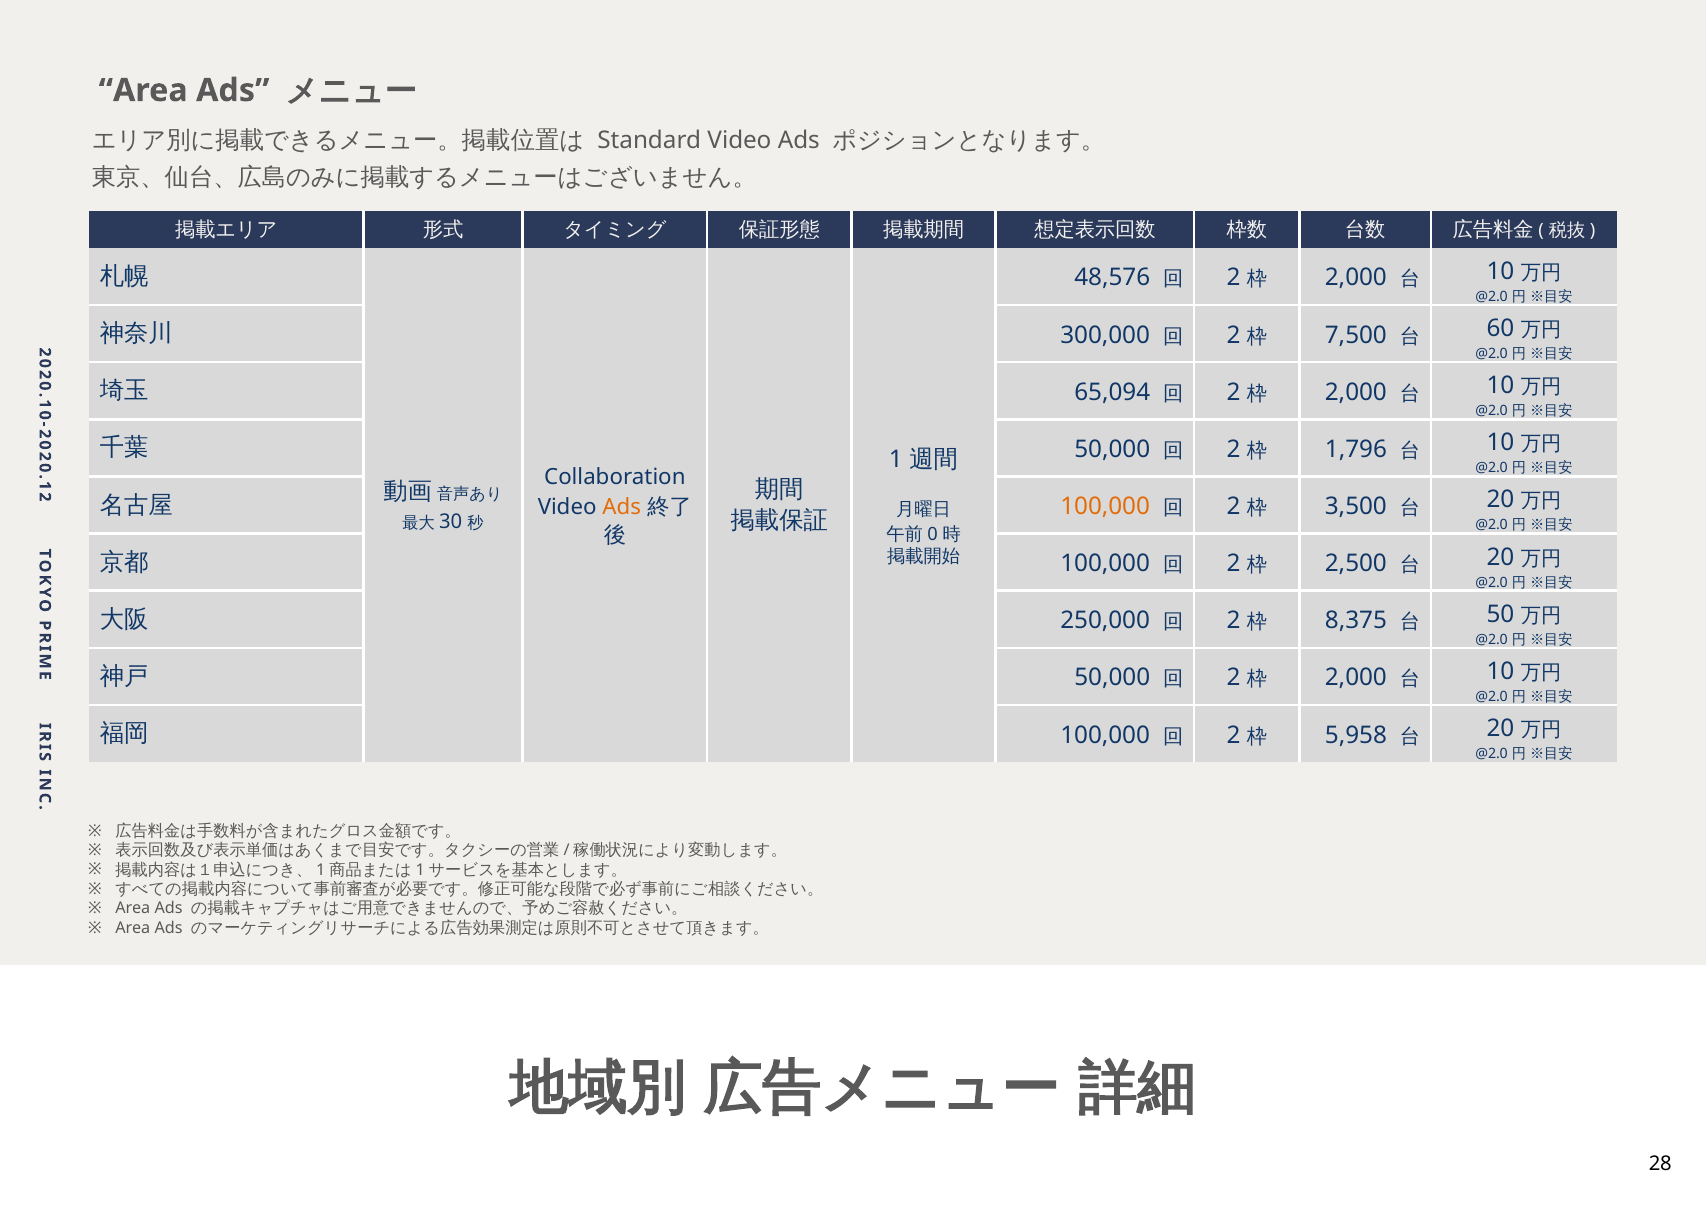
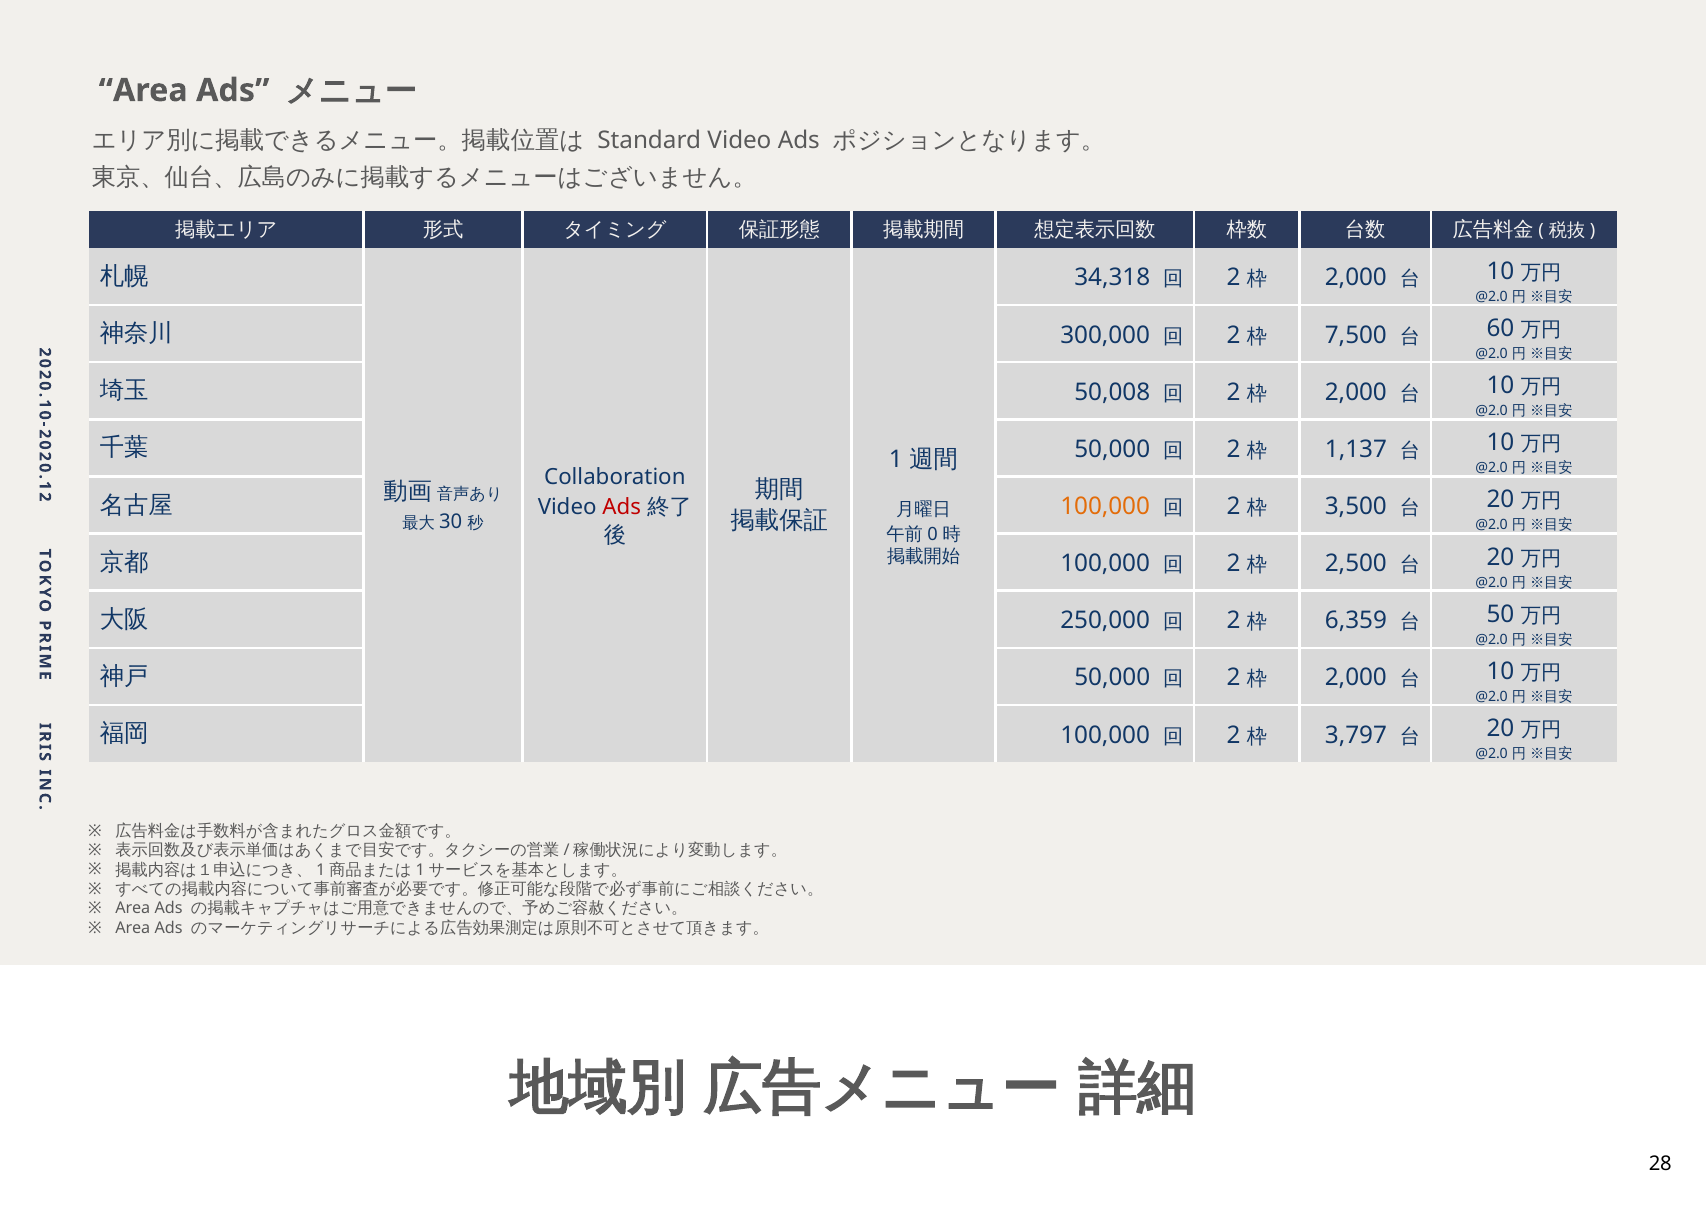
48,576: 48,576 -> 34,318
65,094: 65,094 -> 50,008
1,796: 1,796 -> 1,137
Ads at (622, 508) colour: orange -> red
8,375: 8,375 -> 6,359
5,958: 5,958 -> 3,797
